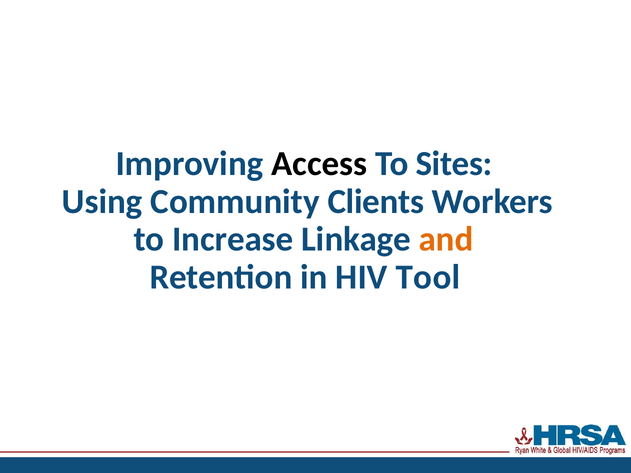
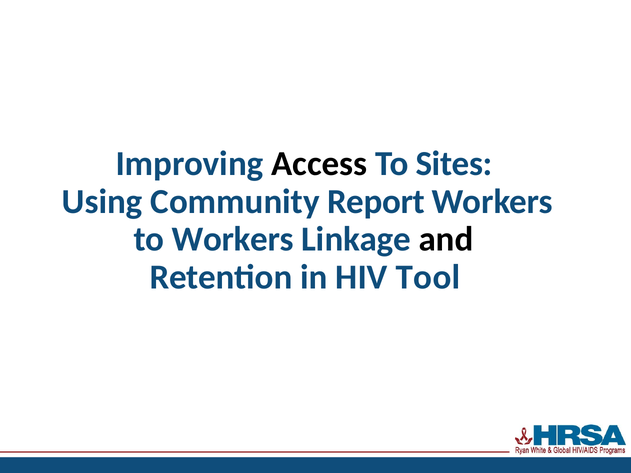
Clients: Clients -> Report
to Increase: Increase -> Workers
and colour: orange -> black
